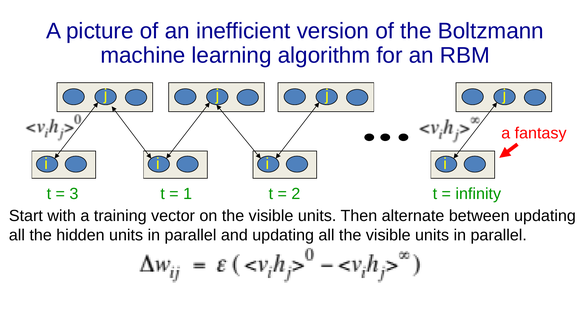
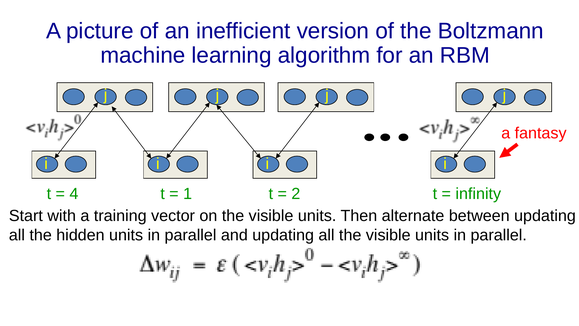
3: 3 -> 4
